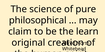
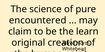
philosophical: philosophical -> encountered
